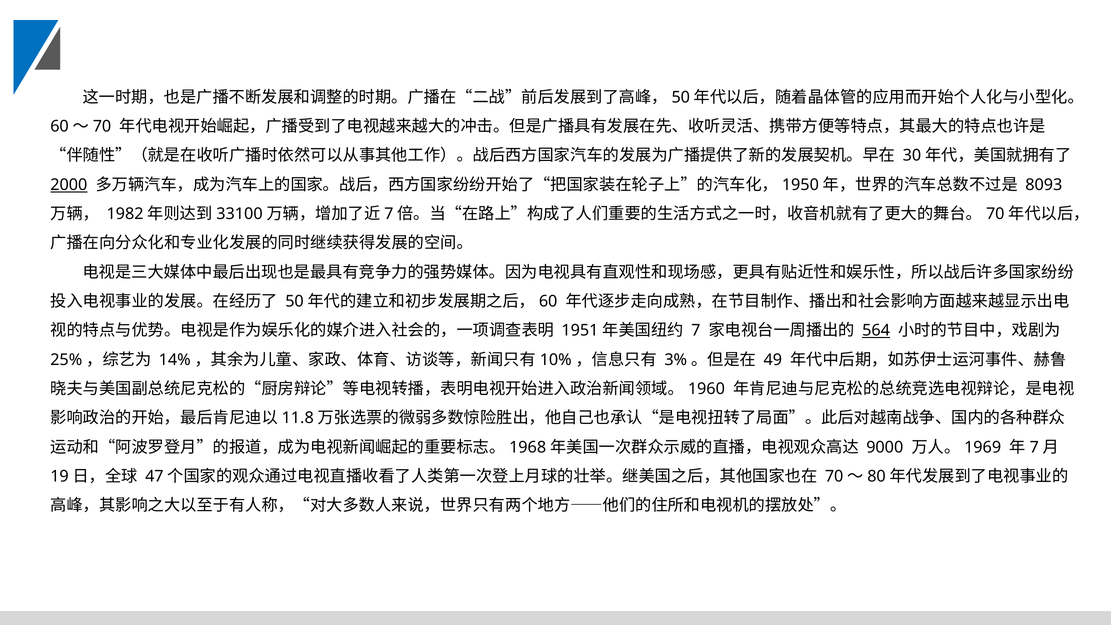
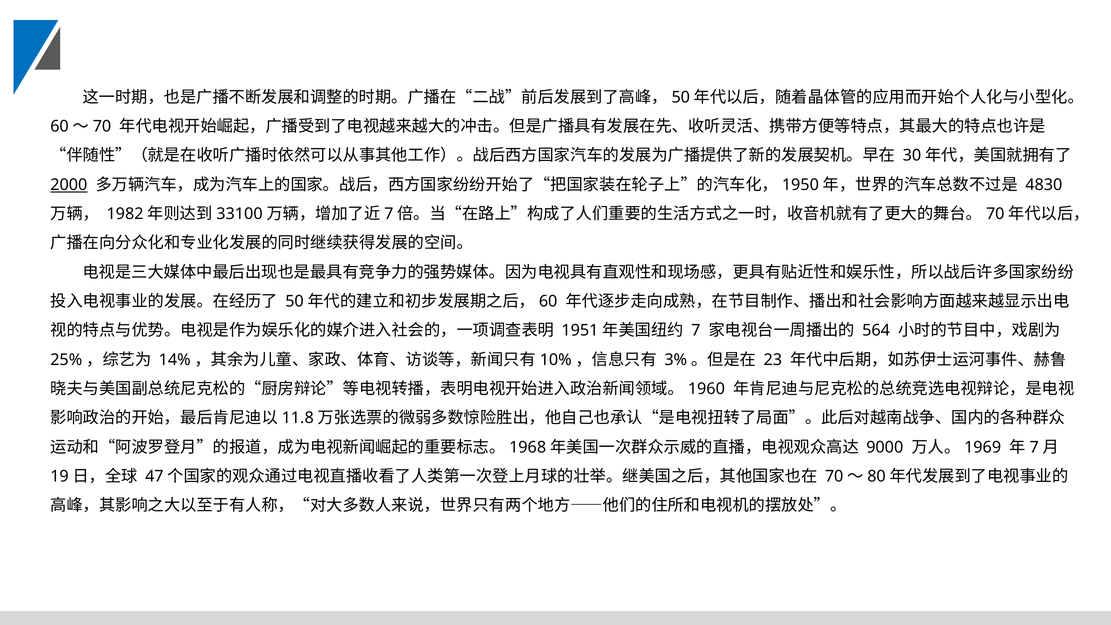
8093: 8093 -> 4830
564 underline: present -> none
49: 49 -> 23
